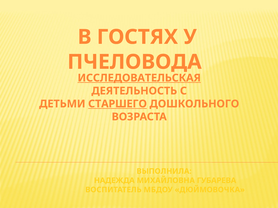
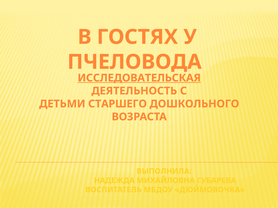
СТАРШЕГО underline: present -> none
